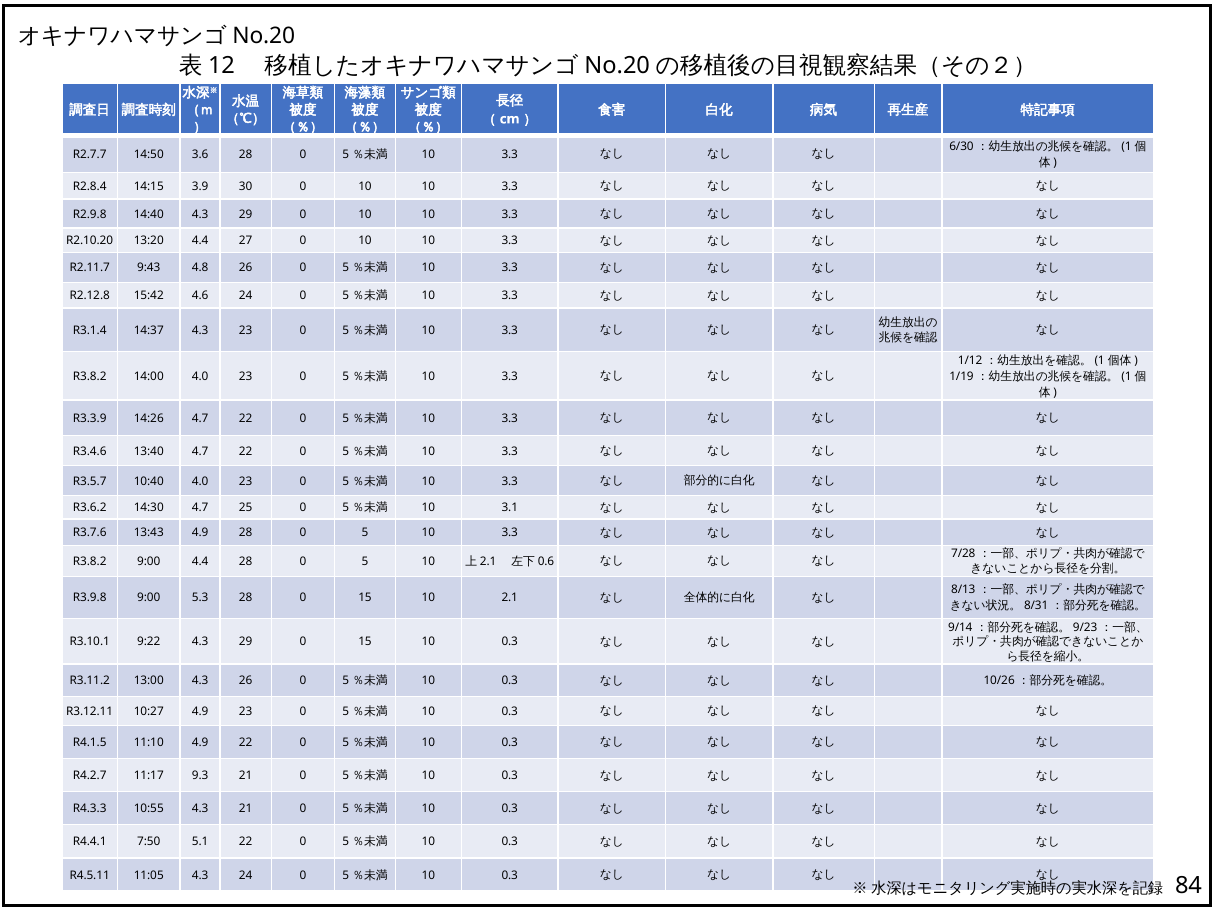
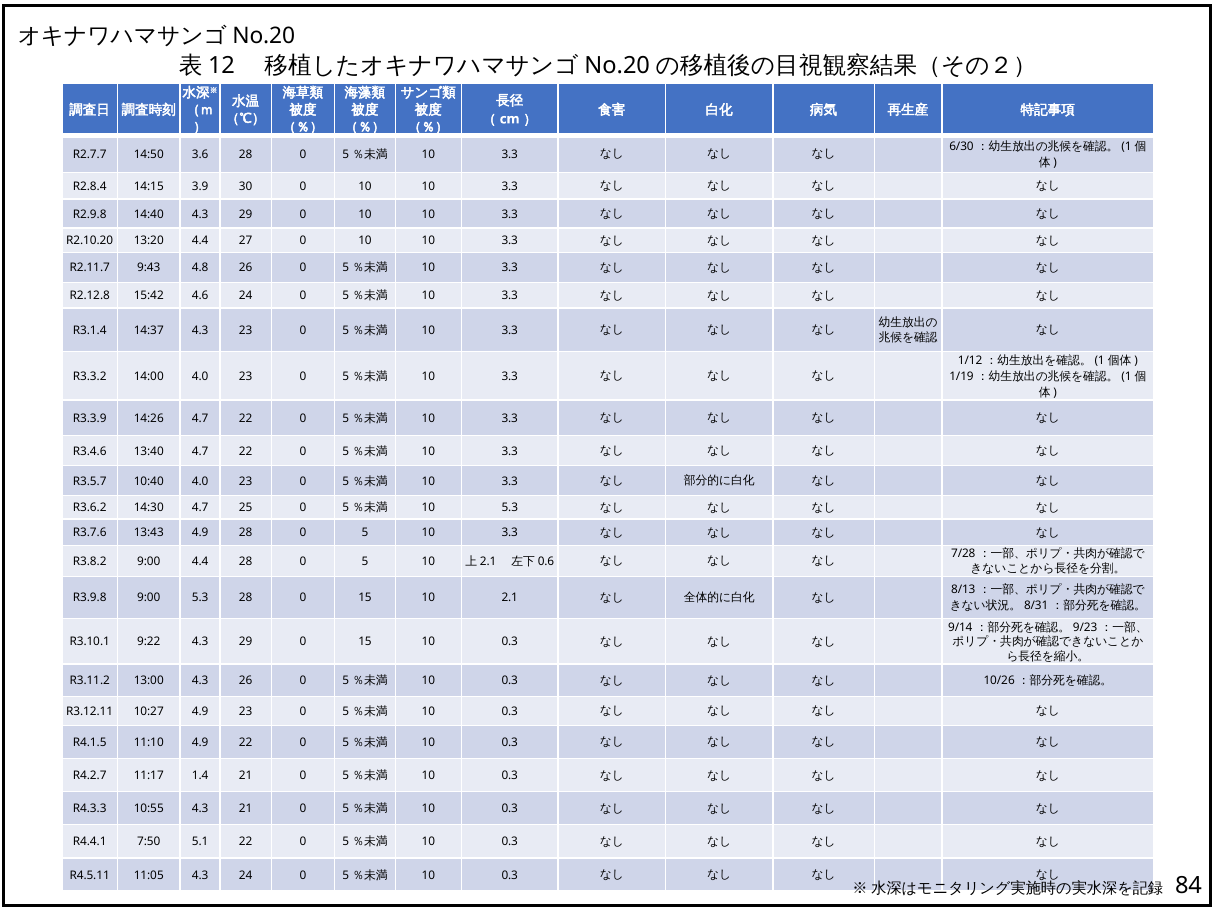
R3.8.2 at (90, 376): R3.8.2 -> R3.3.2
10 3.1: 3.1 -> 5.3
9.3: 9.3 -> 1.4
